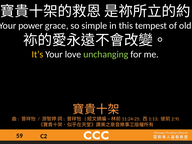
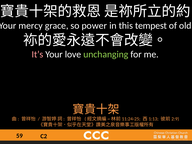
power: power -> mercy
simple: simple -> power
It’s colour: yellow -> pink
